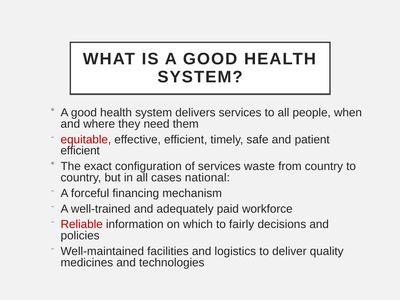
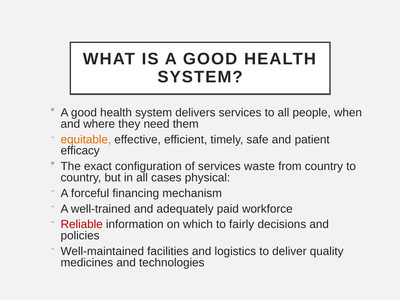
equitable colour: red -> orange
efficient at (80, 151): efficient -> efficacy
national: national -> physical
